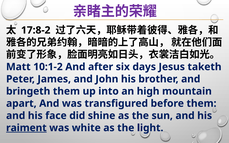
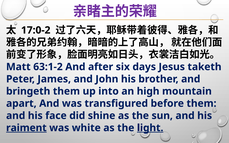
17:8-2: 17:8-2 -> 17:0-2
10:1-2: 10:1-2 -> 63:1-2
light underline: none -> present
